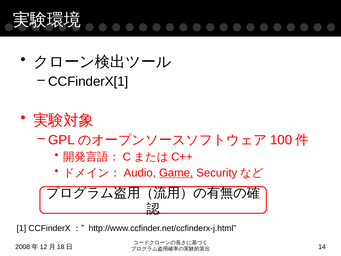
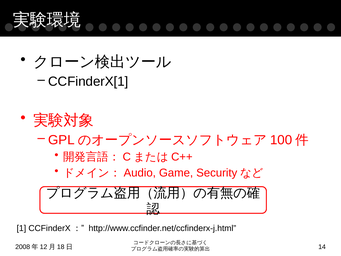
Game underline: present -> none
